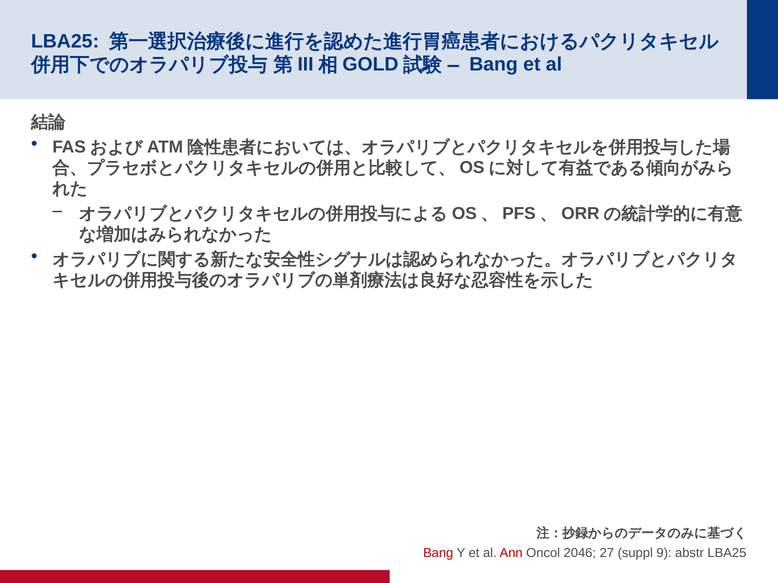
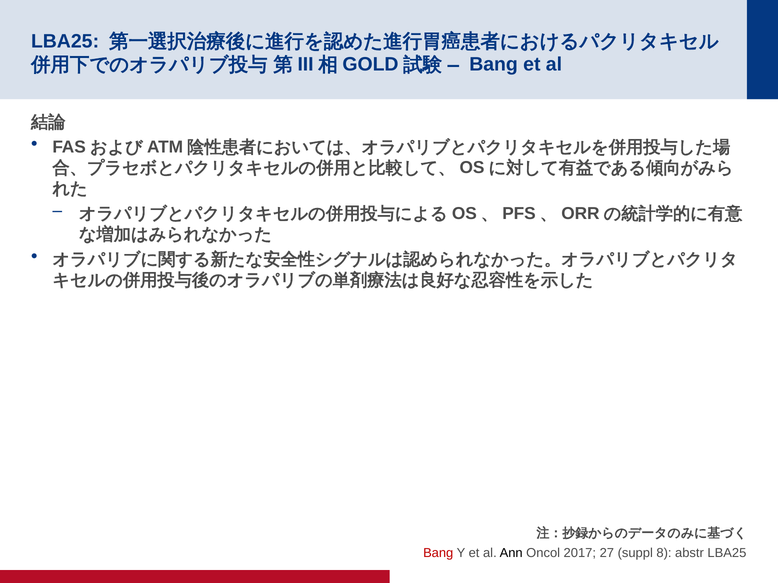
Ann colour: red -> black
2046: 2046 -> 2017
9: 9 -> 8
